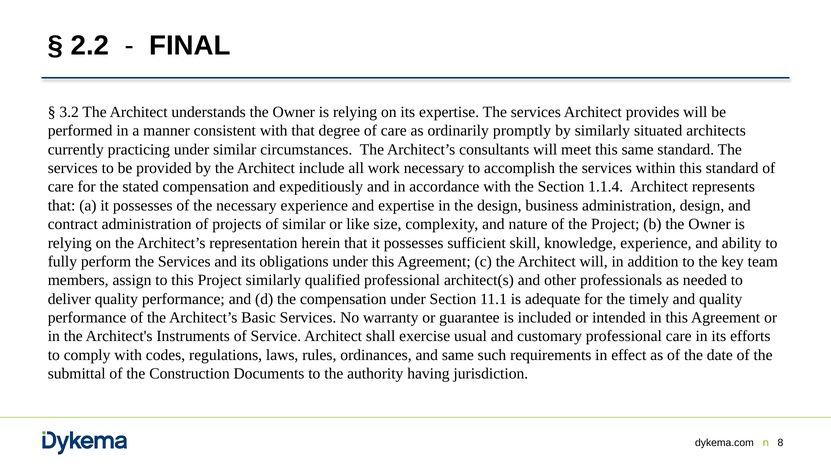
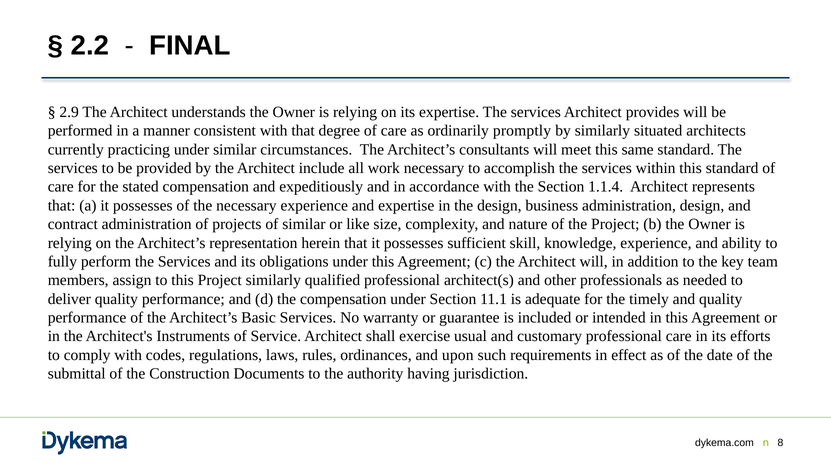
3.2: 3.2 -> 2.9
and same: same -> upon
